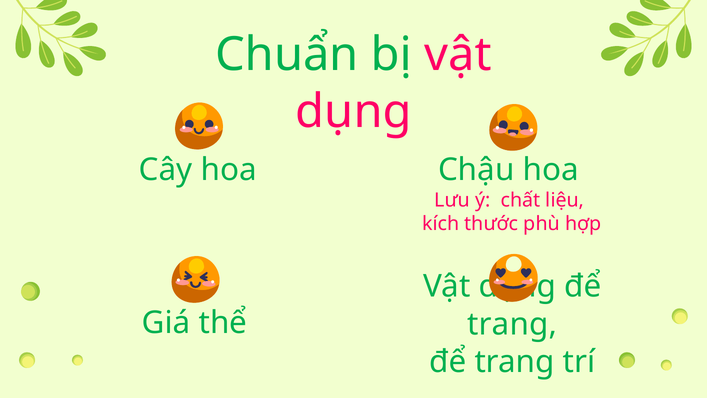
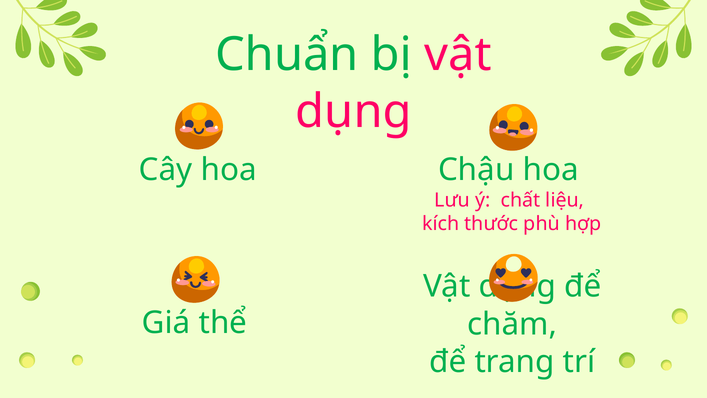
trang at (512, 324): trang -> chăm
